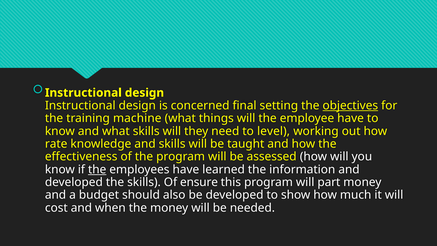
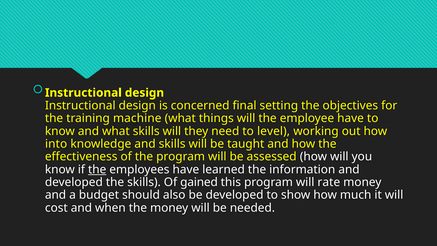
objectives underline: present -> none
rate: rate -> into
ensure: ensure -> gained
part: part -> rate
